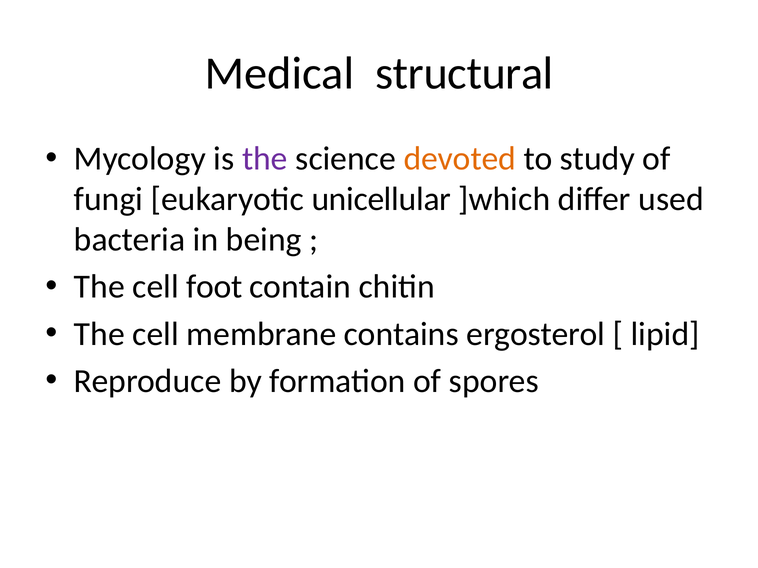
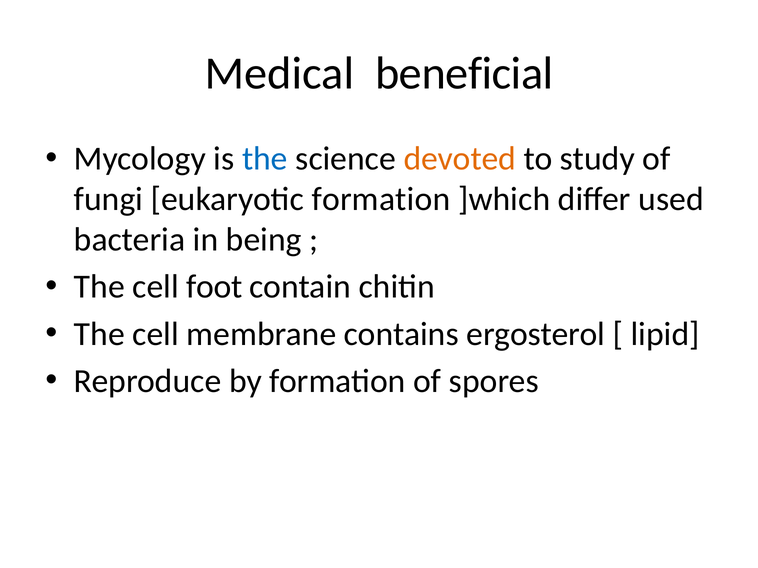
structural: structural -> beneficial
the at (265, 159) colour: purple -> blue
eukaryotic unicellular: unicellular -> formation
